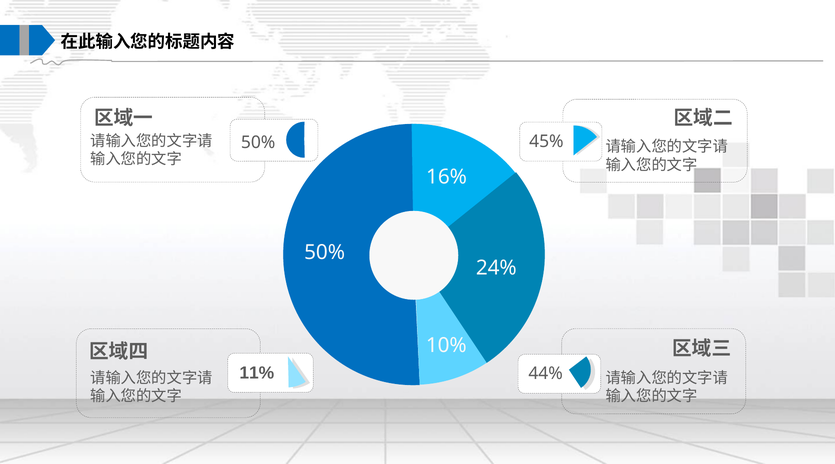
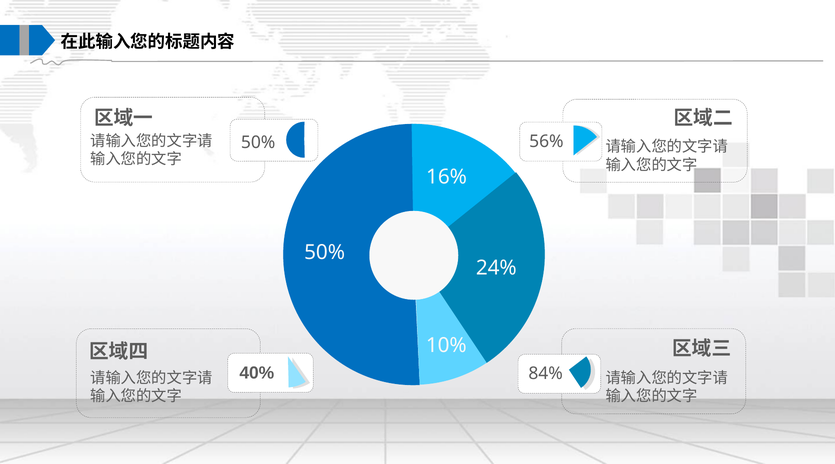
45%: 45% -> 56%
11%: 11% -> 40%
44%: 44% -> 84%
